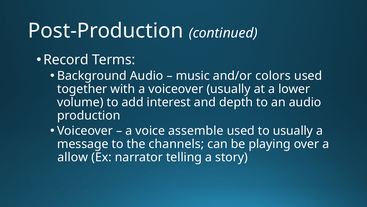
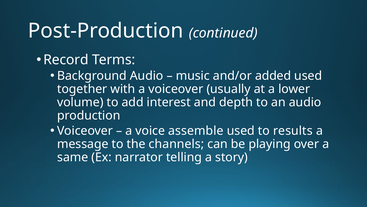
colors: colors -> added
to usually: usually -> results
allow: allow -> same
